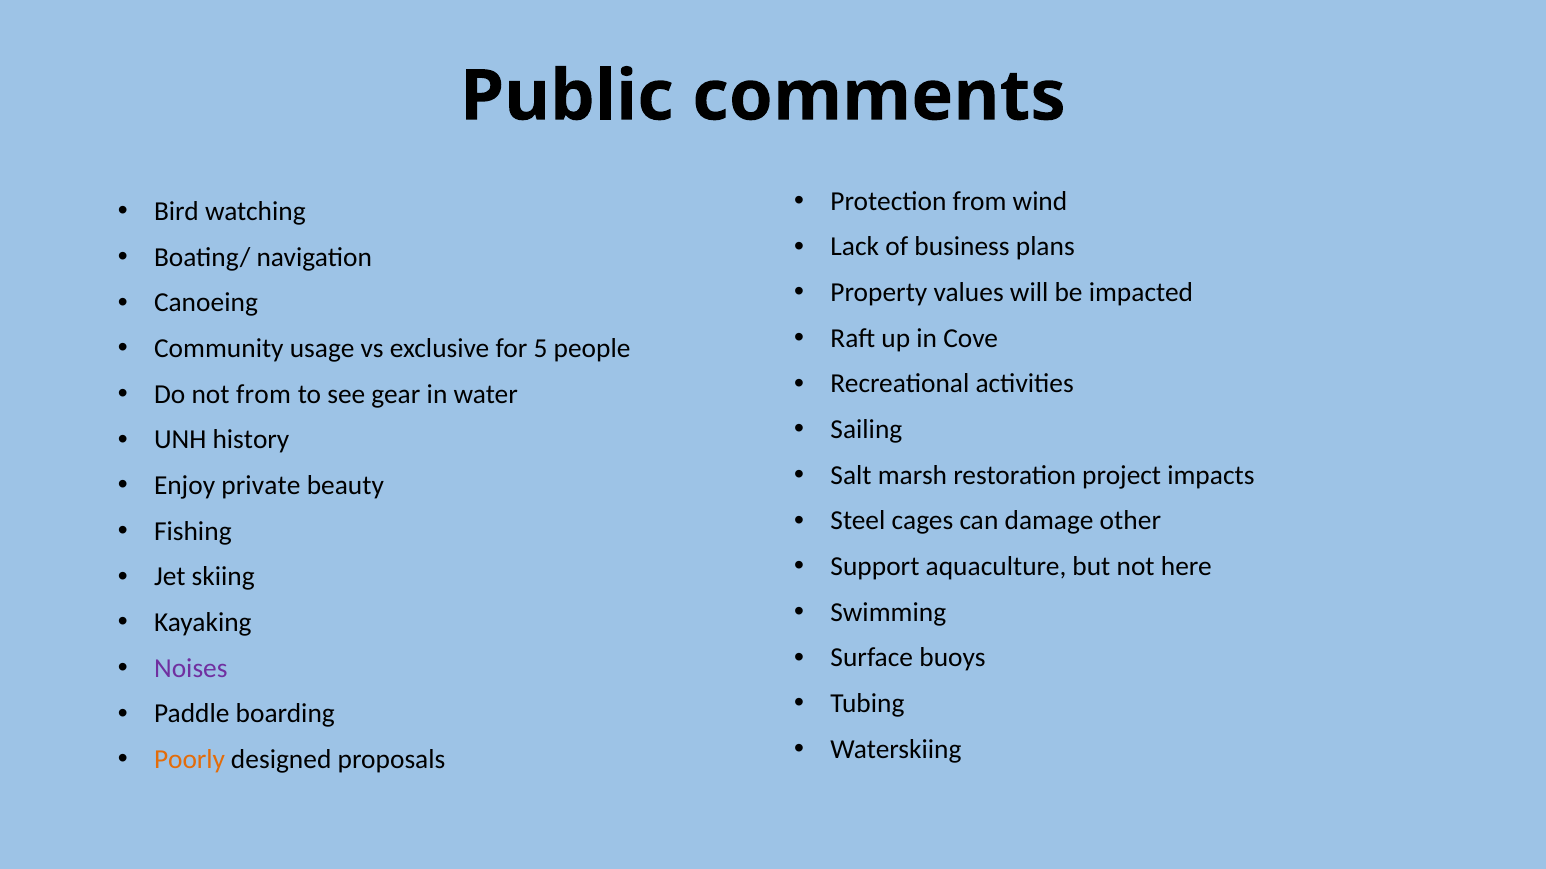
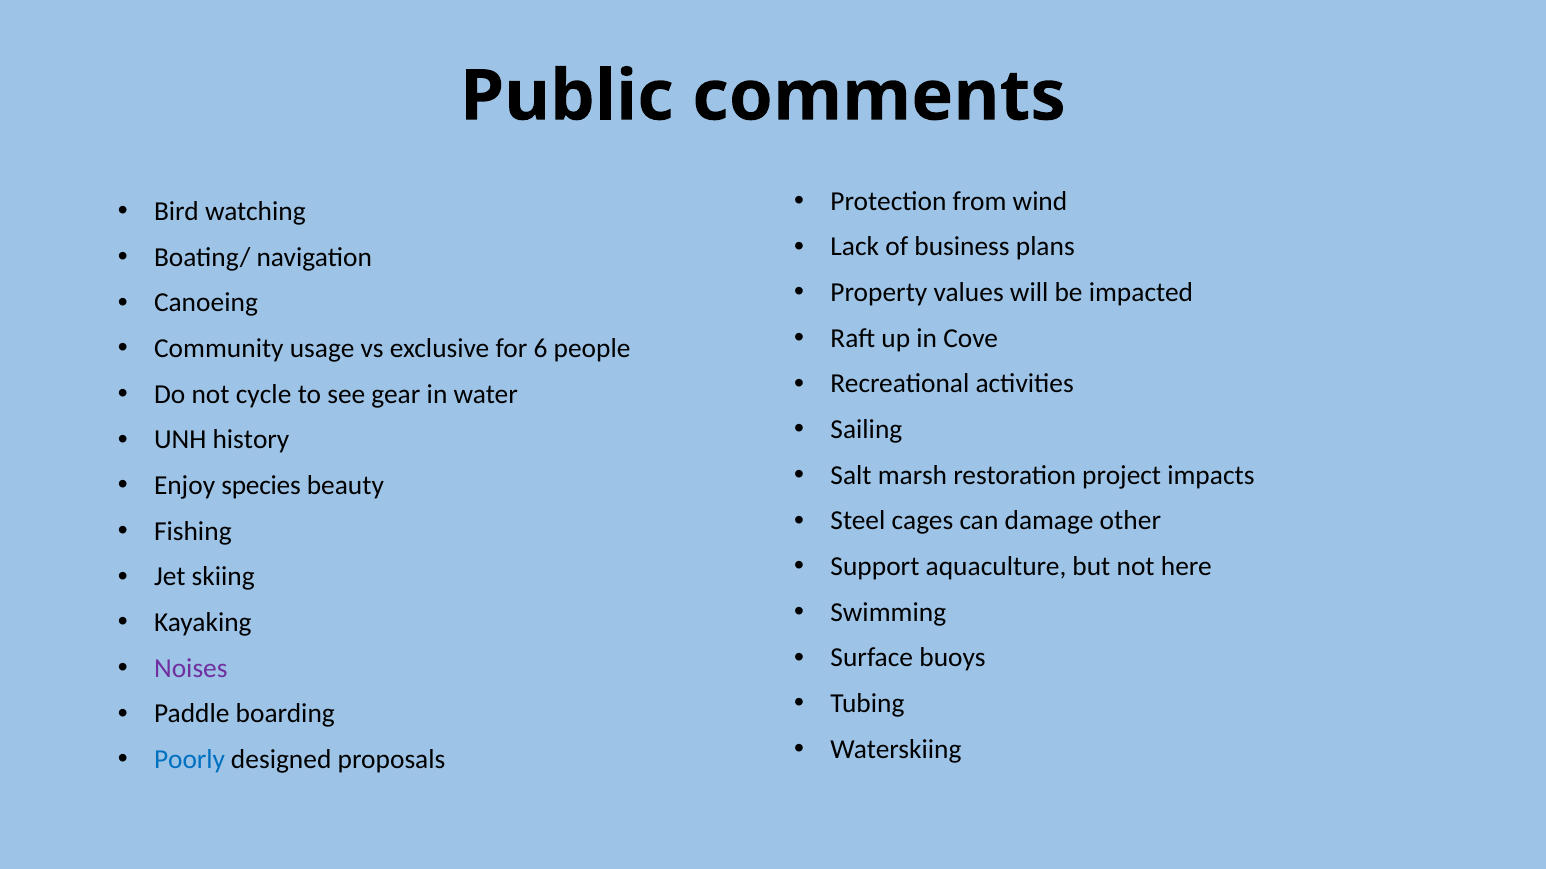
5: 5 -> 6
not from: from -> cycle
private: private -> species
Poorly colour: orange -> blue
